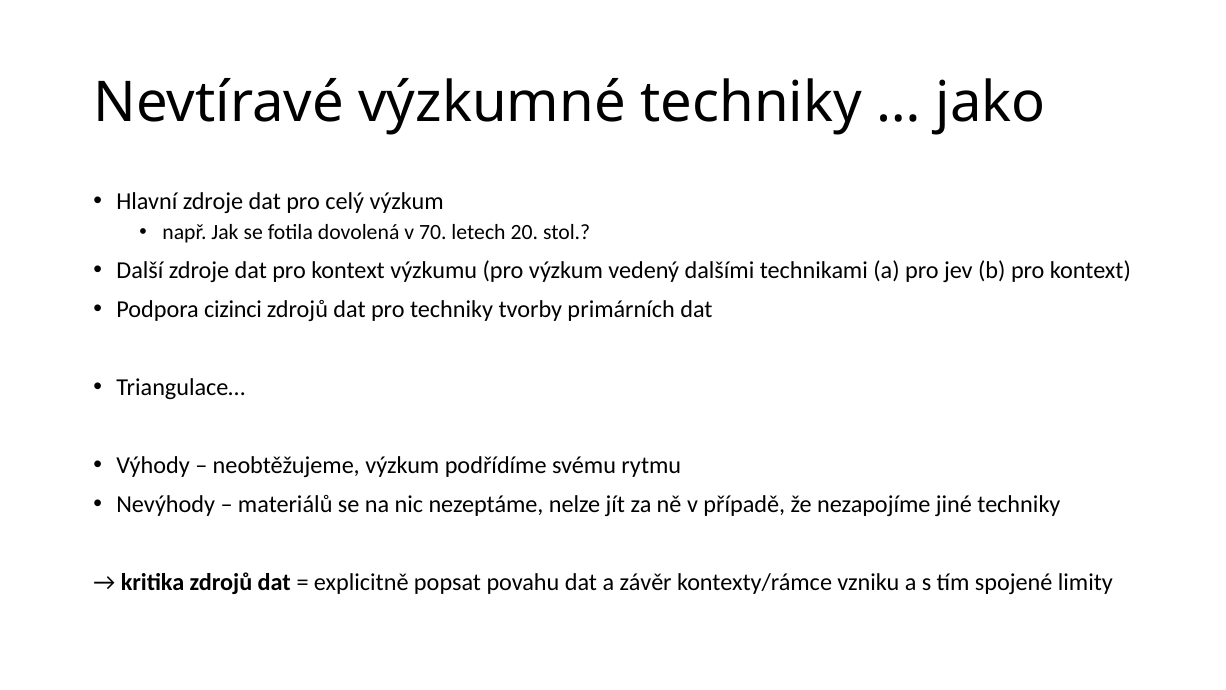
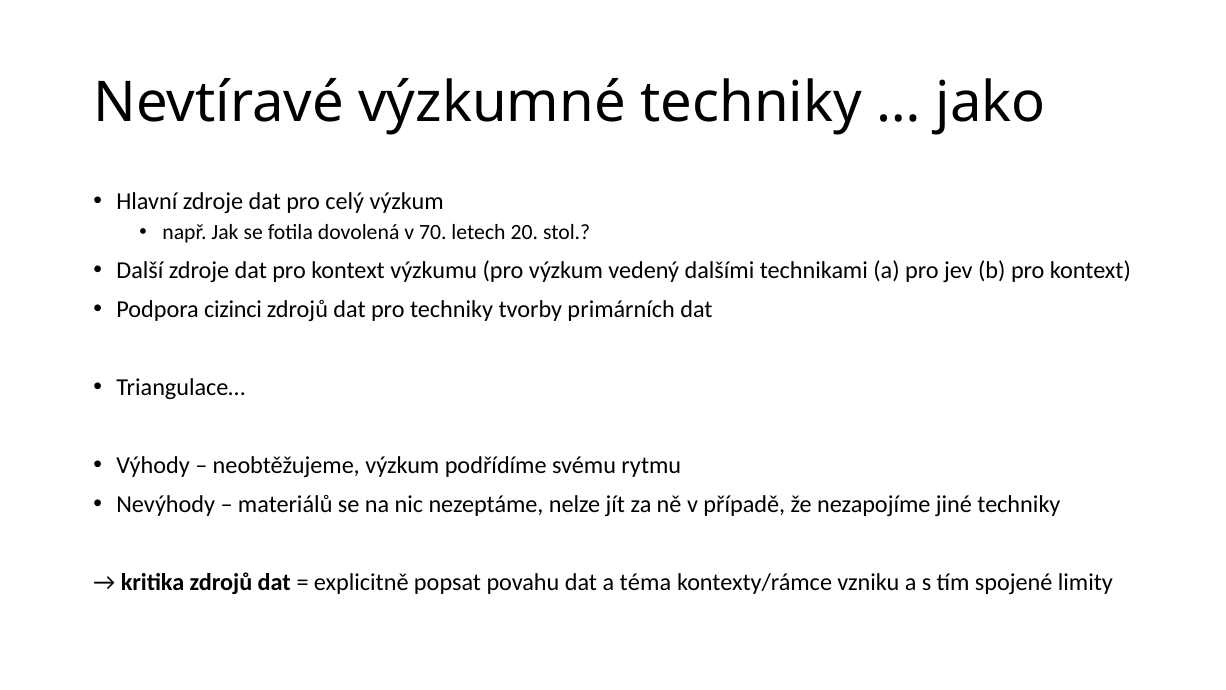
závěr: závěr -> téma
